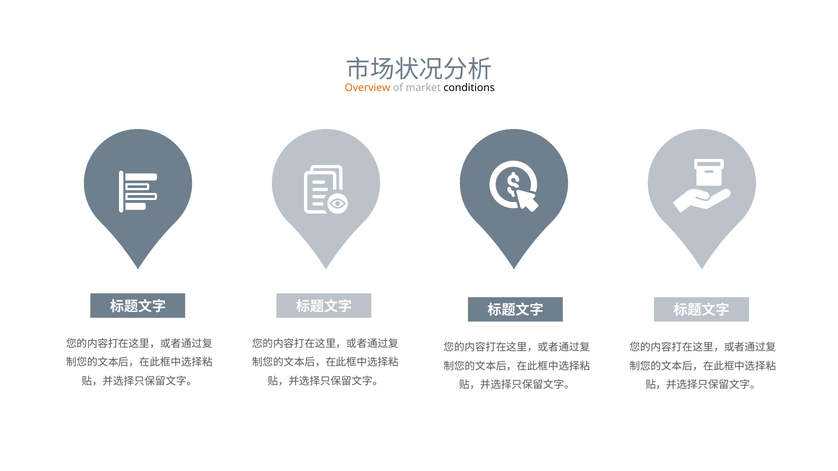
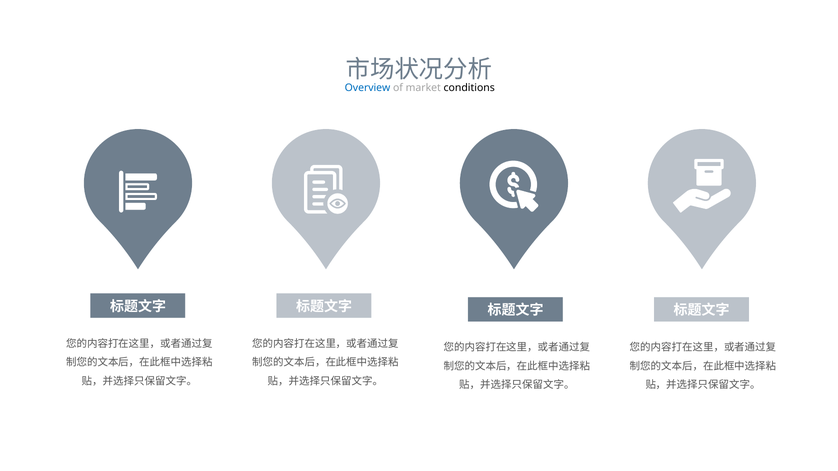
Overview colour: orange -> blue
